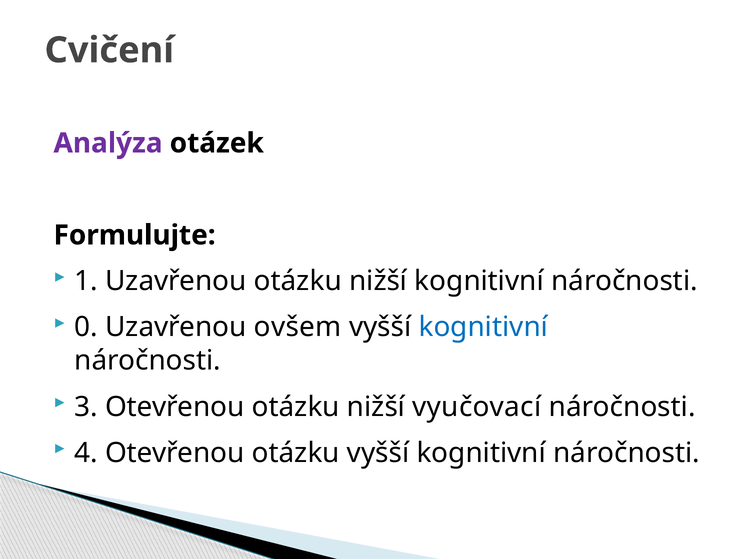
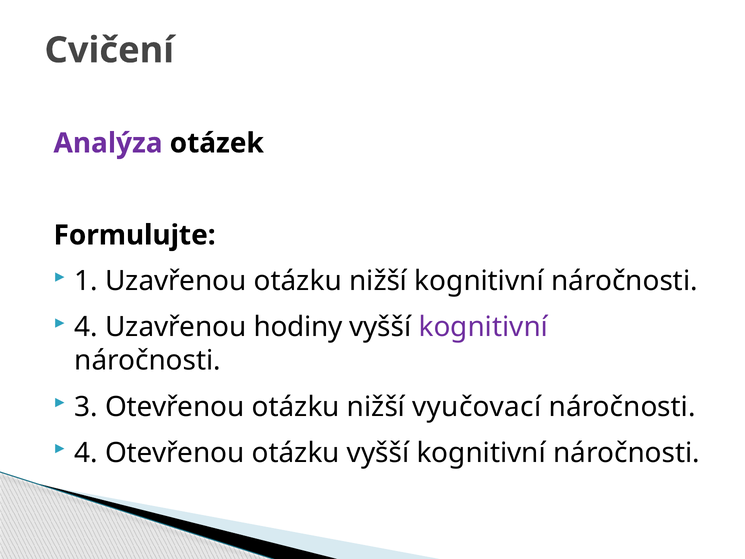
0 at (86, 327): 0 -> 4
ovšem: ovšem -> hodiny
kognitivní at (483, 327) colour: blue -> purple
